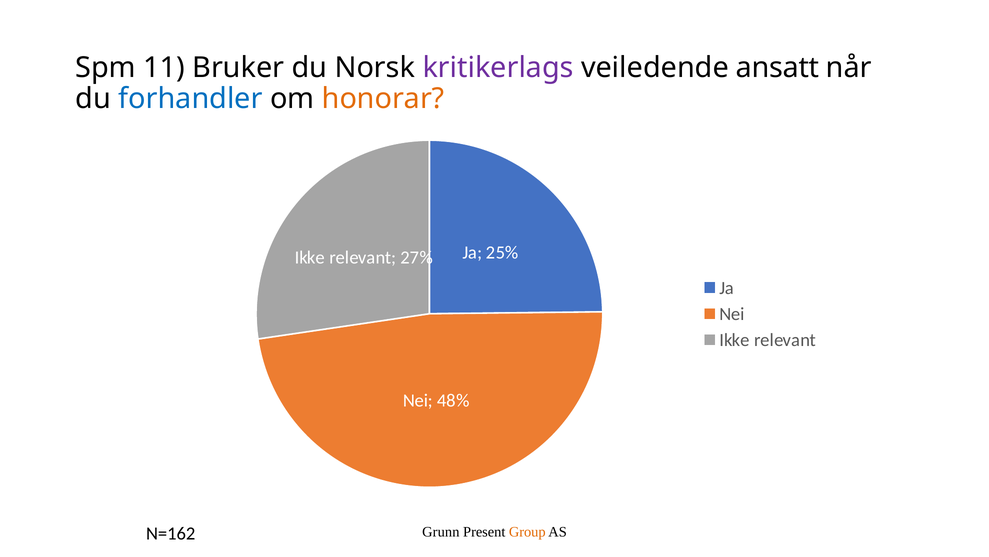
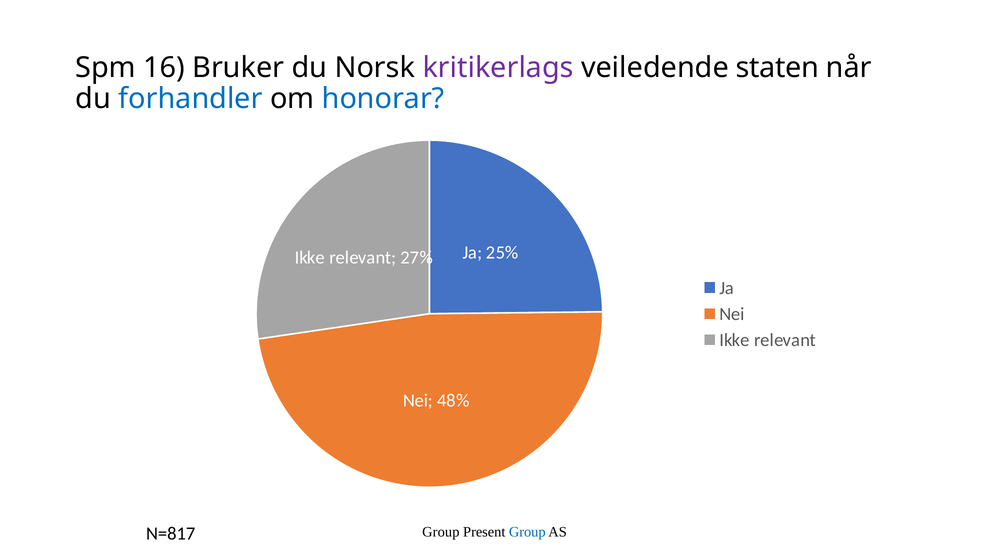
11: 11 -> 16
ansatt: ansatt -> staten
honorar colour: orange -> blue
Grunn at (441, 531): Grunn -> Group
Group at (527, 531) colour: orange -> blue
N=162: N=162 -> N=817
